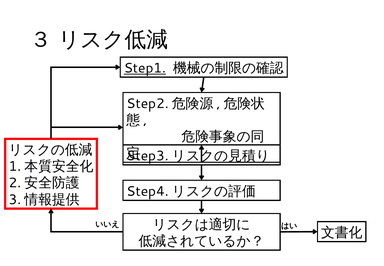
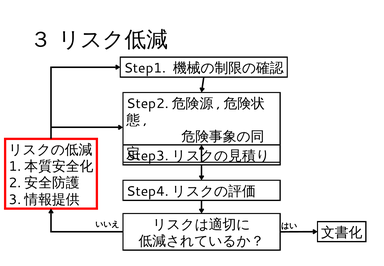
Step1 underline: present -> none
